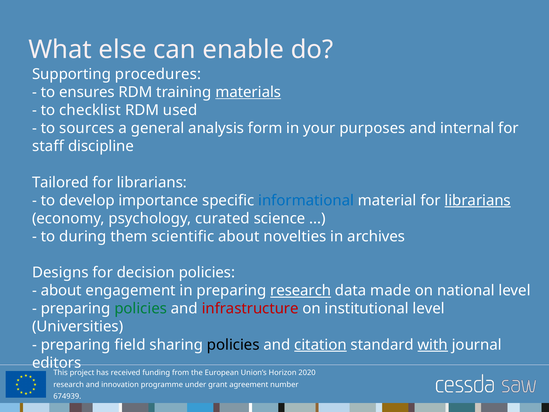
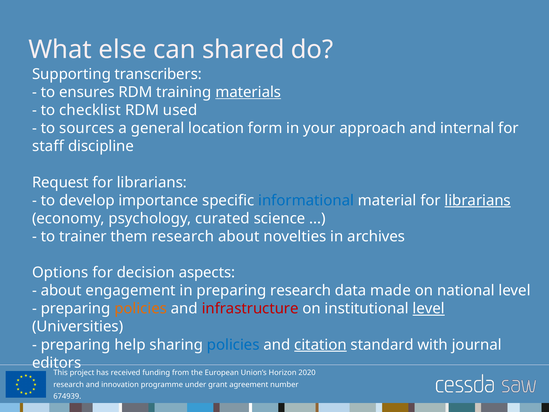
enable: enable -> shared
procedures: procedures -> transcribers
analysis: analysis -> location
purposes: purposes -> approach
Tailored: Tailored -> Request
during: during -> trainer
them scientific: scientific -> research
Designs: Designs -> Options
decision policies: policies -> aspects
research at (301, 290) underline: present -> none
policies at (141, 308) colour: green -> orange
level at (429, 308) underline: none -> present
field: field -> help
policies at (233, 345) colour: black -> blue
with underline: present -> none
